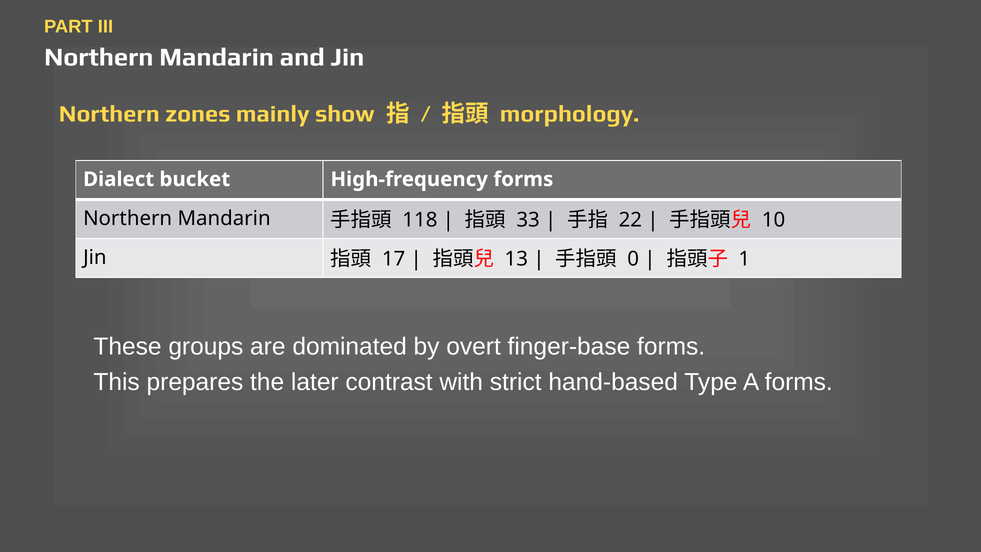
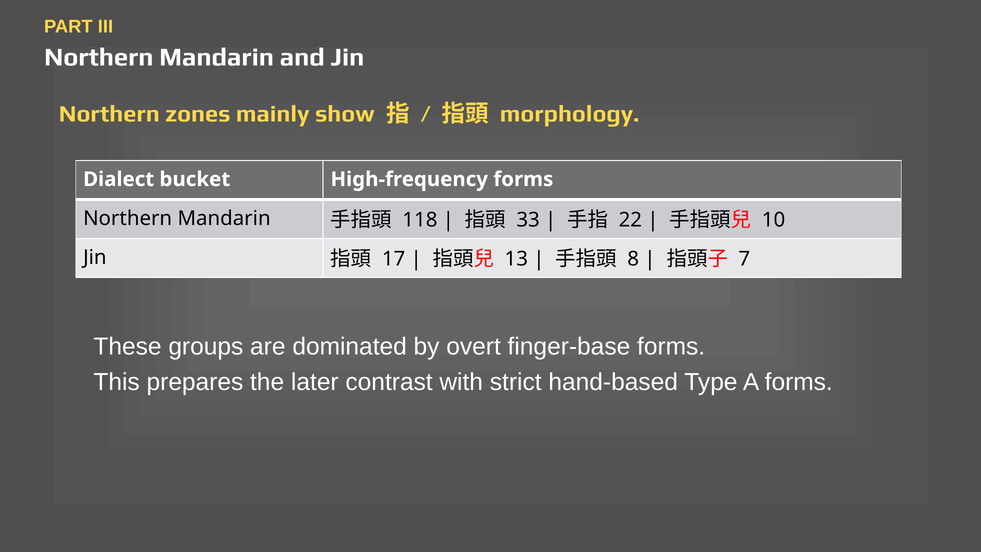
0: 0 -> 8
1: 1 -> 7
